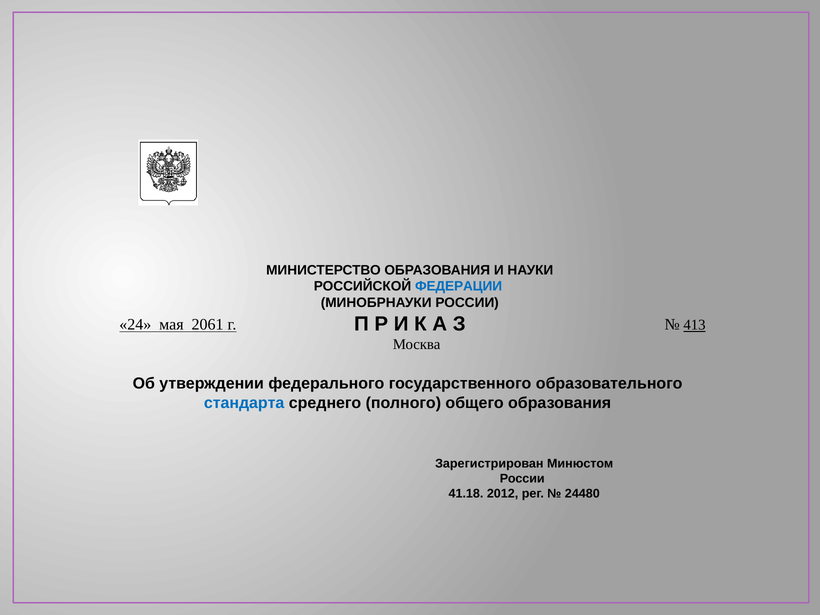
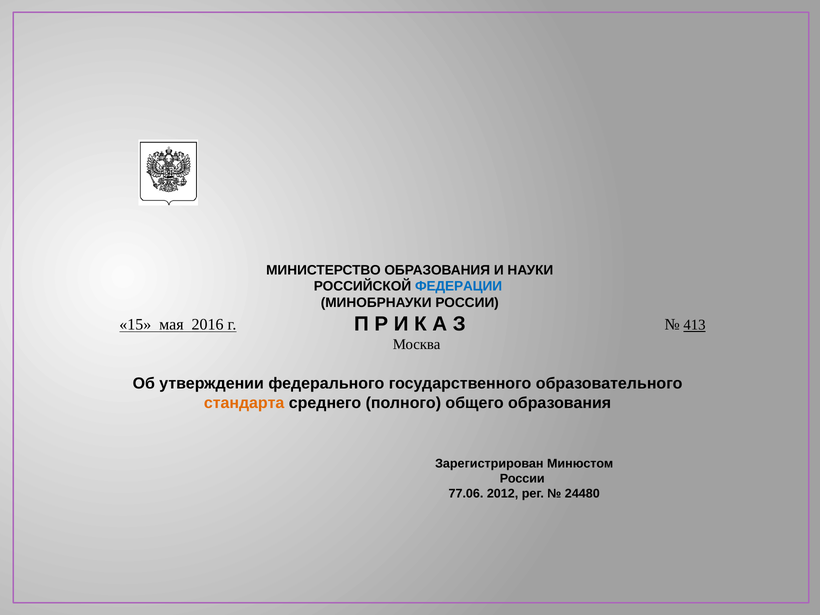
24: 24 -> 15
2061: 2061 -> 2016
стандарта colour: blue -> orange
41.18: 41.18 -> 77.06
